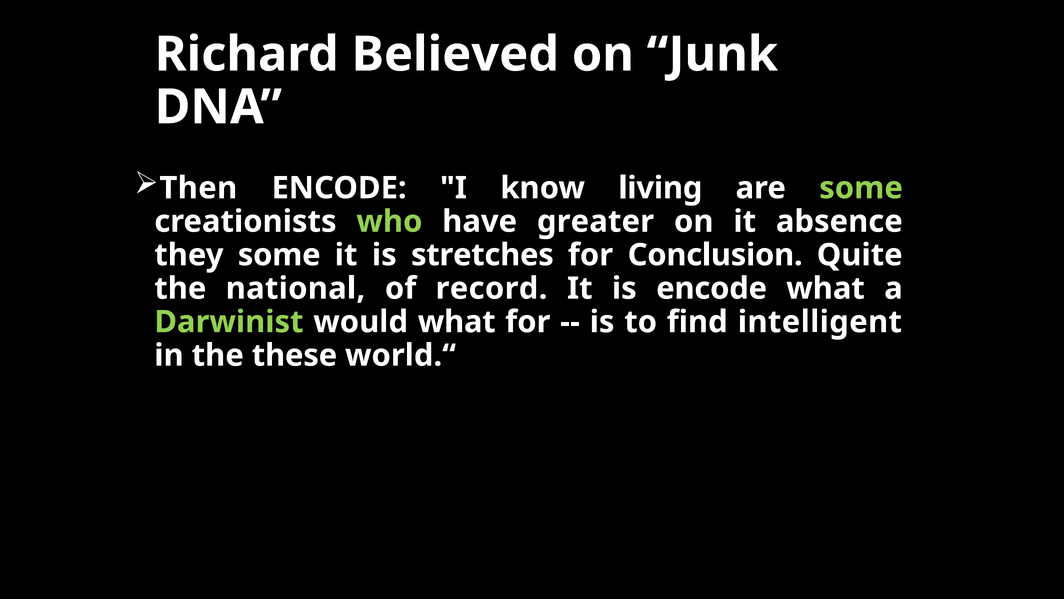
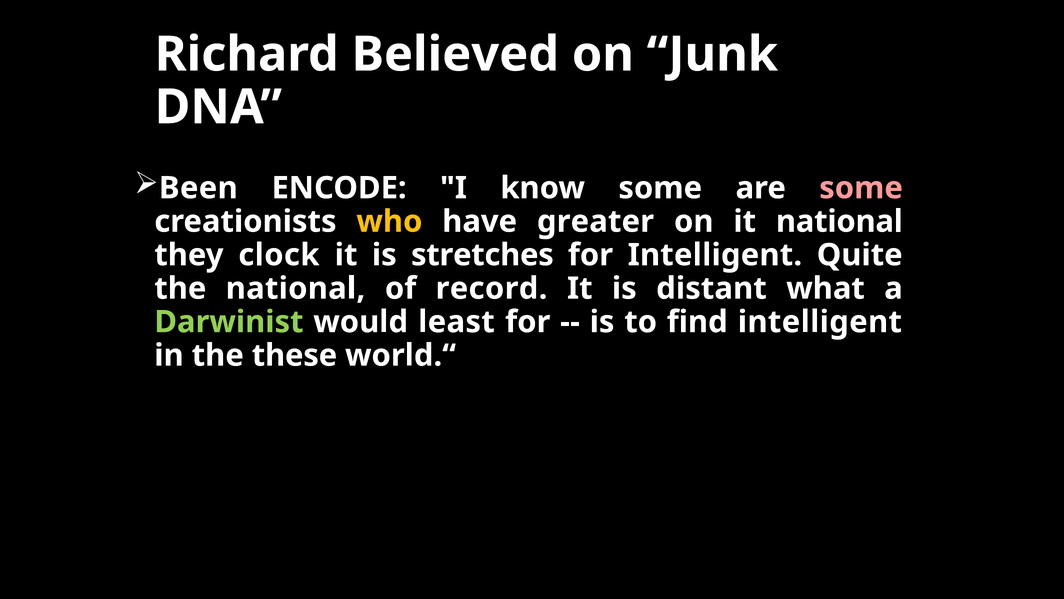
Then: Then -> Been
know living: living -> some
some at (861, 188) colour: light green -> pink
who colour: light green -> yellow
it absence: absence -> national
they some: some -> clock
for Conclusion: Conclusion -> Intelligent
is encode: encode -> distant
would what: what -> least
